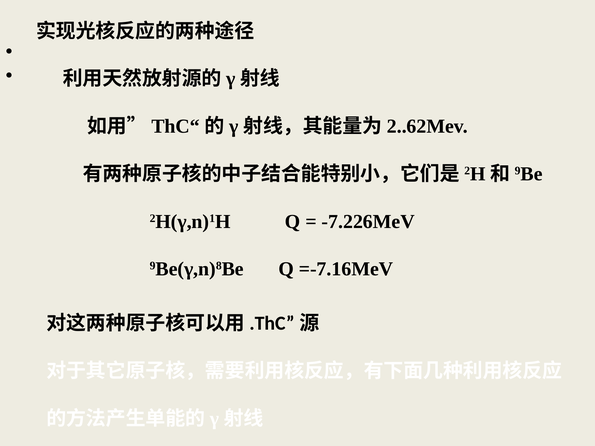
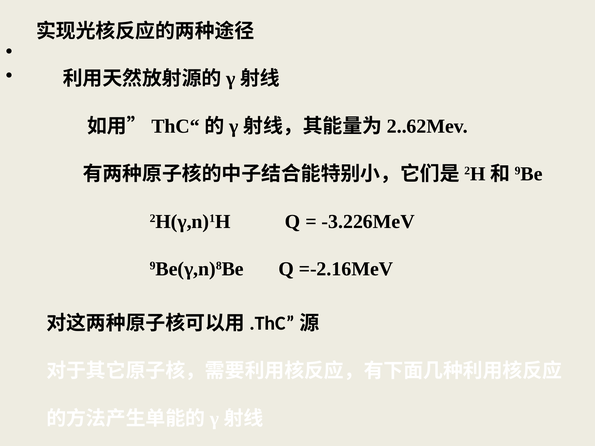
-7.226MeV: -7.226MeV -> -3.226MeV
=-7.16MeV: =-7.16MeV -> =-2.16MeV
